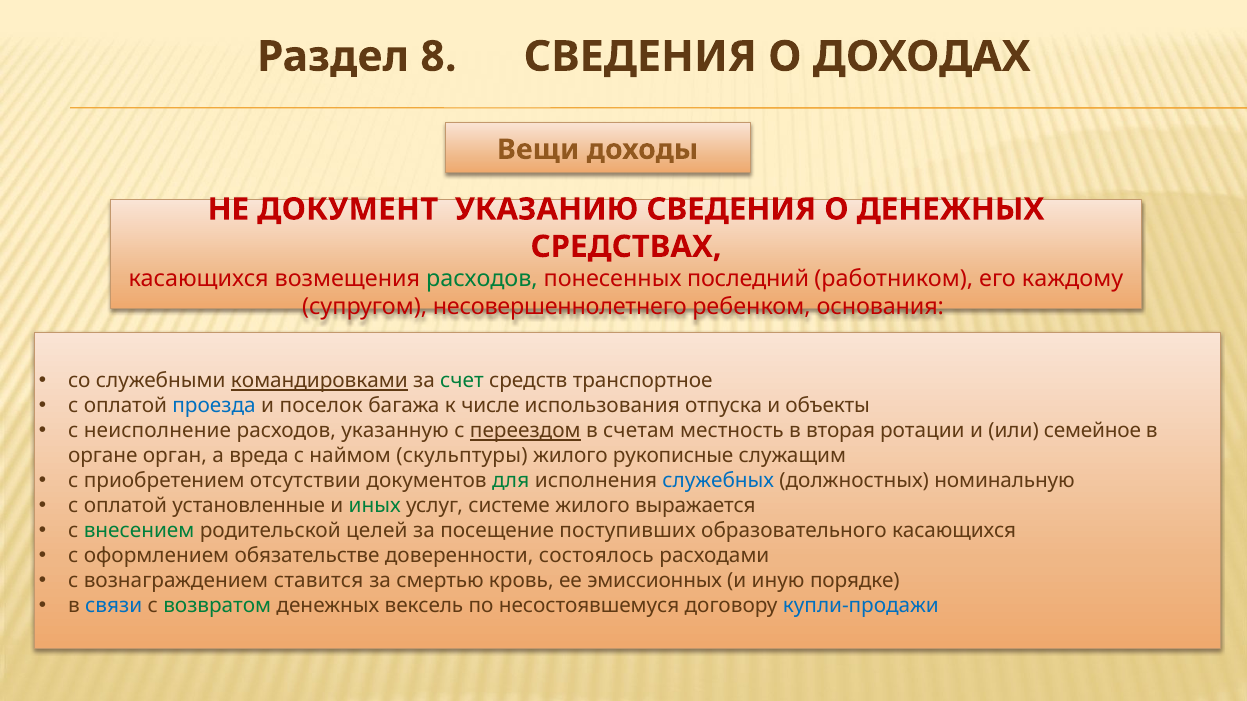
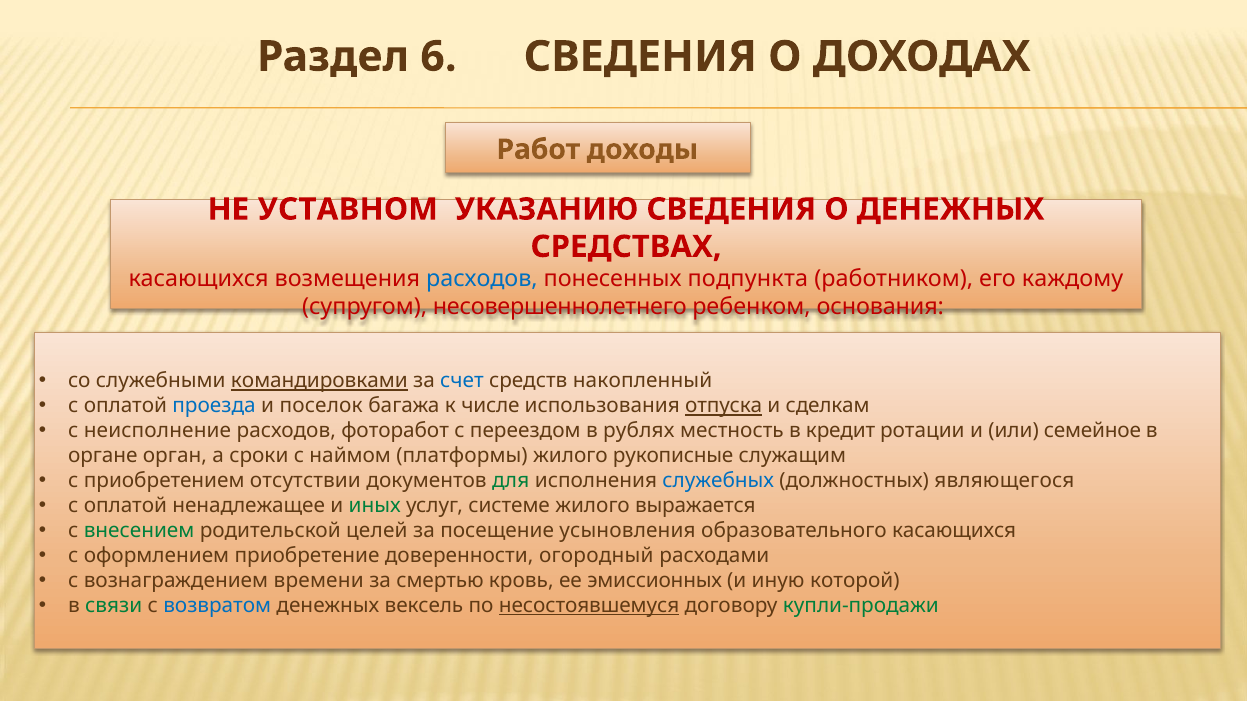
8: 8 -> 6
Вещи: Вещи -> Работ
ДОКУМЕНТ: ДОКУМЕНТ -> УСТАВНОМ
расходов at (482, 279) colour: green -> blue
последний: последний -> подпункта
счет colour: green -> blue
транспортное: транспортное -> накопленный
отпуска underline: none -> present
объекты: объекты -> сделкам
указанную: указанную -> фоторабот
переездом underline: present -> none
счетам: счетам -> рублях
вторая: вторая -> кредит
вреда: вреда -> сроки
скульптуры: скульптуры -> платформы
номинальную: номинальную -> являющегося
установленные: установленные -> ненадлежащее
поступивших: поступивших -> усыновления
обязательстве: обязательстве -> приобретение
состоялось: состоялось -> огородный
ставится: ставится -> времени
порядке: порядке -> которой
связи colour: blue -> green
возвратом colour: green -> blue
несостоявшемуся underline: none -> present
купли-продажи colour: blue -> green
